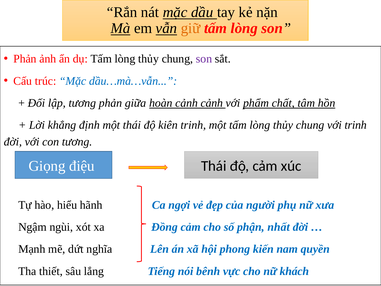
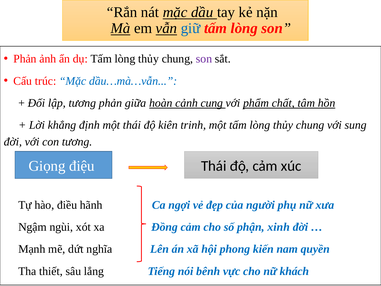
giữ colour: orange -> blue
cảnh cảnh: cảnh -> cung
với trinh: trinh -> sung
hiểu: hiểu -> điều
nhất: nhất -> xinh
